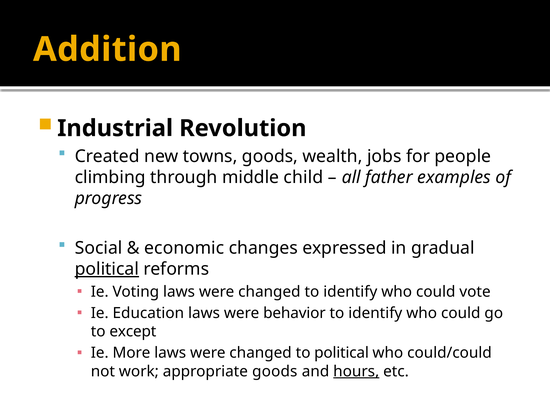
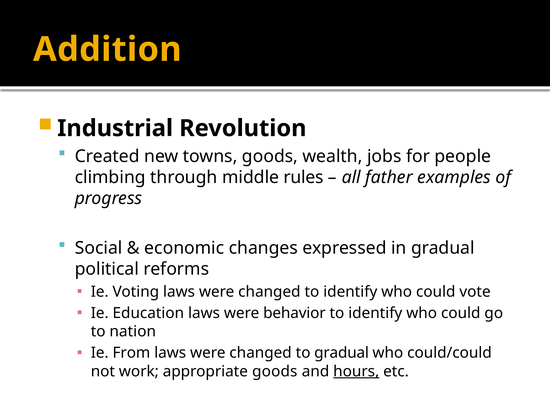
child: child -> rules
political at (107, 269) underline: present -> none
except: except -> nation
More: More -> From
to political: political -> gradual
